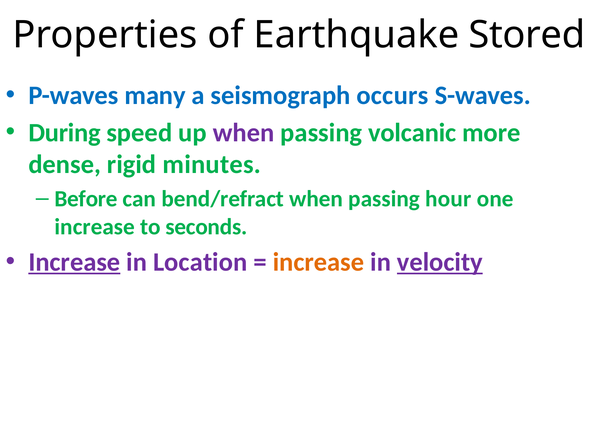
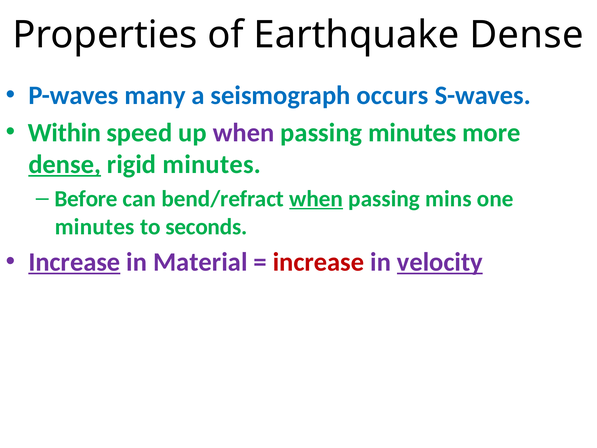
Earthquake Stored: Stored -> Dense
During: During -> Within
passing volcanic: volcanic -> minutes
dense at (65, 164) underline: none -> present
when at (316, 199) underline: none -> present
hour: hour -> mins
increase at (95, 227): increase -> minutes
Location: Location -> Material
increase at (319, 262) colour: orange -> red
